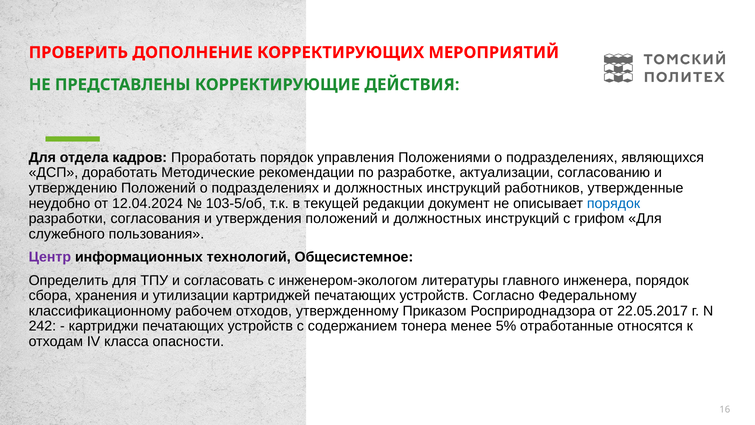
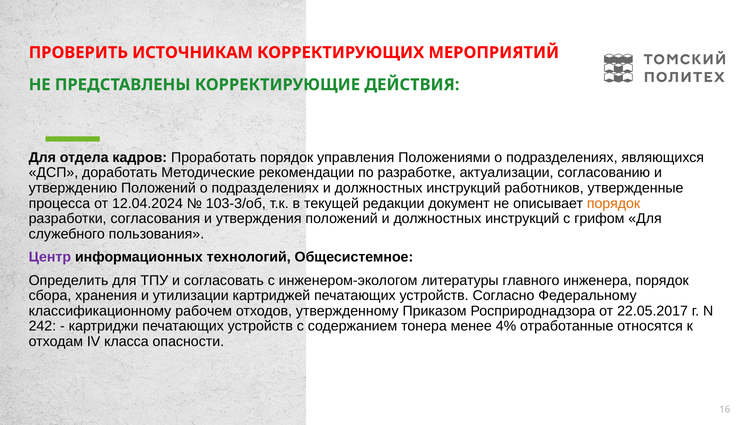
ДОПОЛНЕНИЕ: ДОПОЛНЕНИЕ -> ИСТОЧНИКАМ
неудобно: неудобно -> процесса
103-5/об: 103-5/об -> 103-3/об
порядок at (613, 203) colour: blue -> orange
5%: 5% -> 4%
